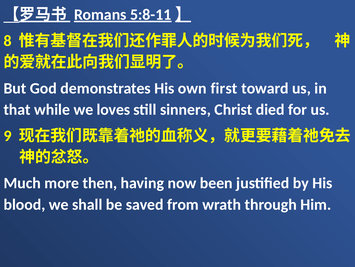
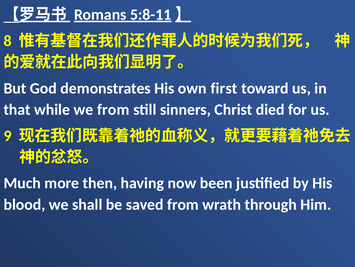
we loves: loves -> from
